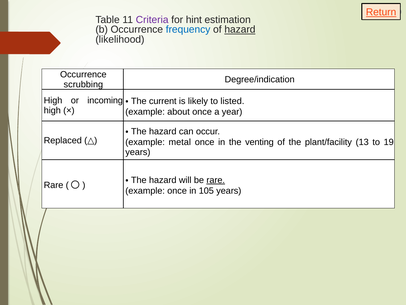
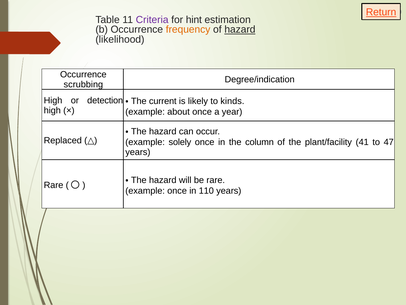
frequency colour: blue -> orange
incoming: incoming -> detection
listed: listed -> kinds
metal: metal -> solely
venting: venting -> column
13: 13 -> 41
19: 19 -> 47
rare at (216, 180) underline: present -> none
105: 105 -> 110
